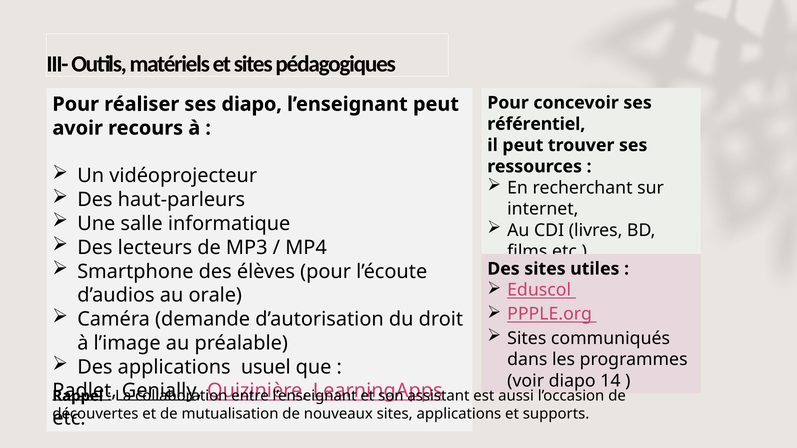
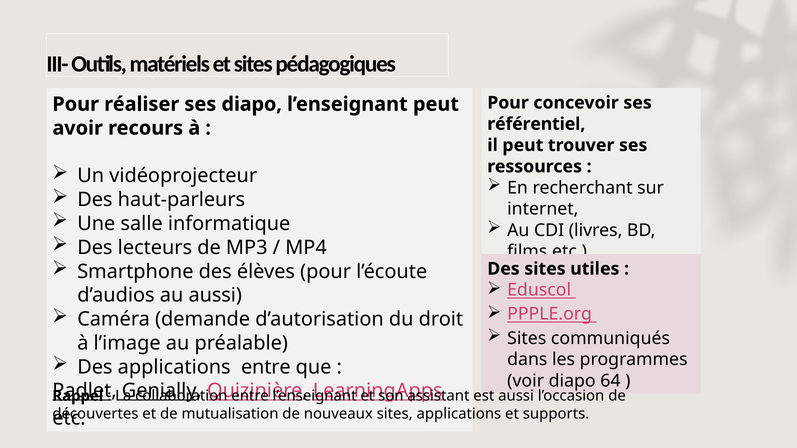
au orale: orale -> aussi
applications usuel: usuel -> entre
14: 14 -> 64
